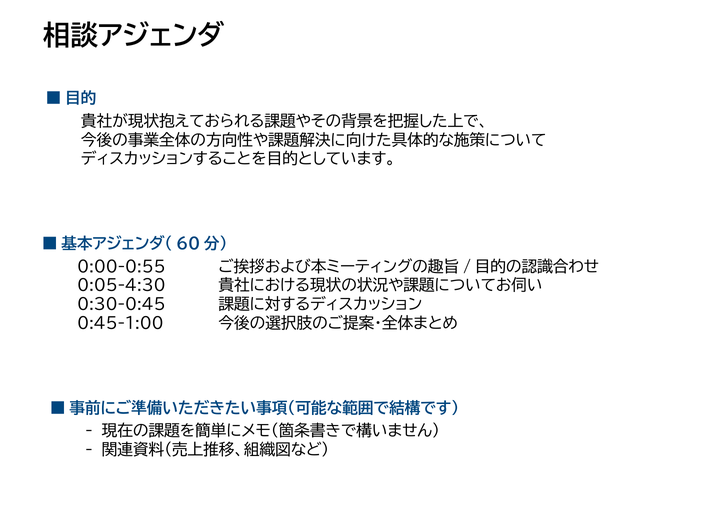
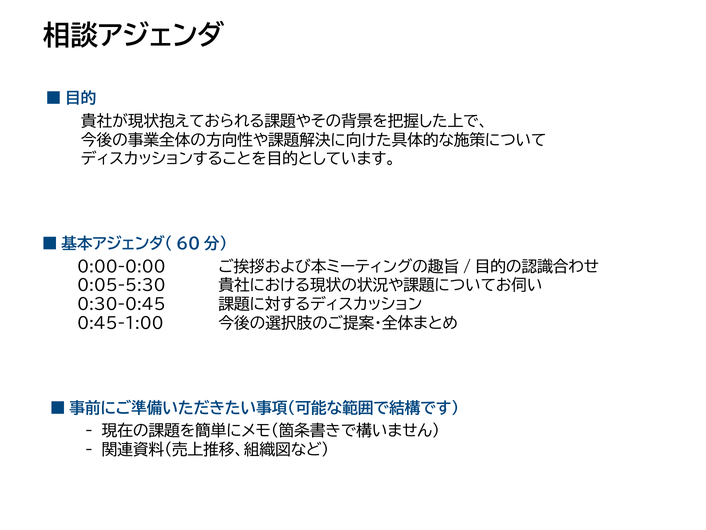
0:00-0:55: 0:00-0:55 -> 0:00-0:00
0:05-4:30: 0:05-4:30 -> 0:05-5:30
